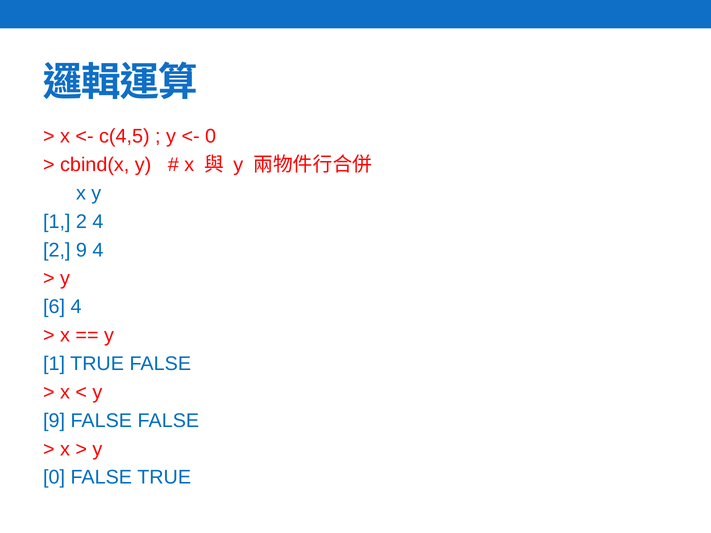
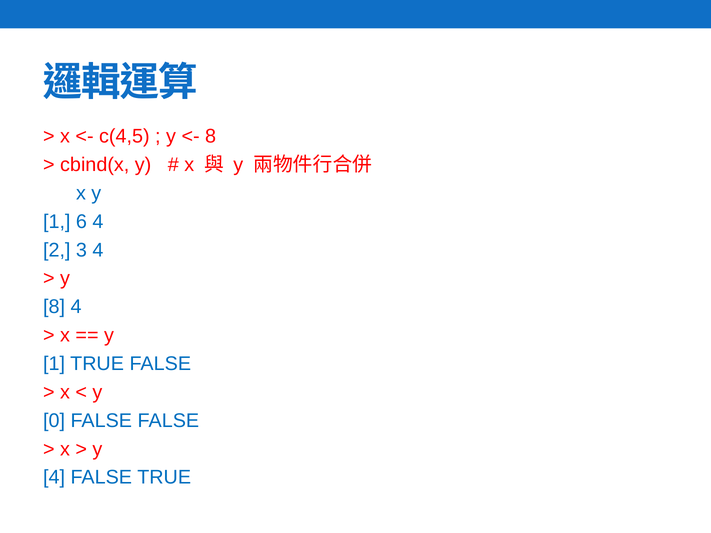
0 at (211, 136): 0 -> 8
1 2: 2 -> 6
2 9: 9 -> 3
6 at (54, 307): 6 -> 8
9 at (54, 421): 9 -> 0
0 at (54, 478): 0 -> 4
